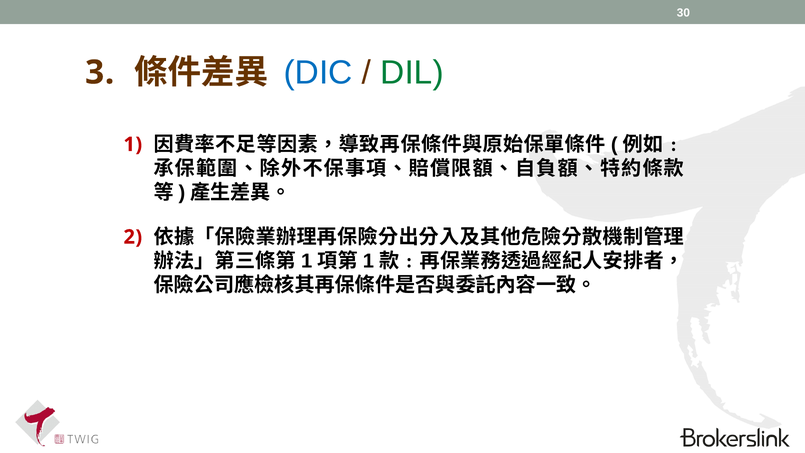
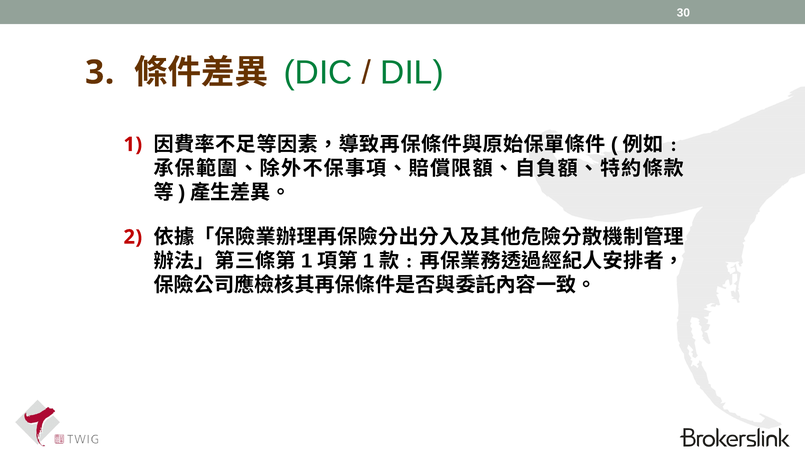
DIC colour: blue -> green
